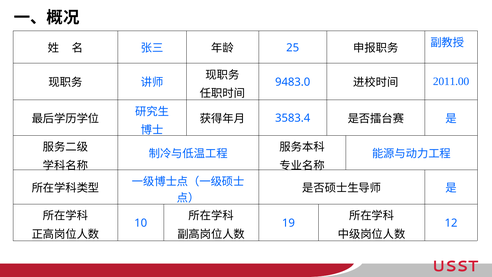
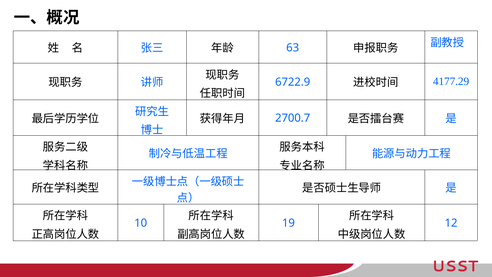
25: 25 -> 63
9483.0: 9483.0 -> 6722.9
2011.00: 2011.00 -> 4177.29
3583.4: 3583.4 -> 2700.7
